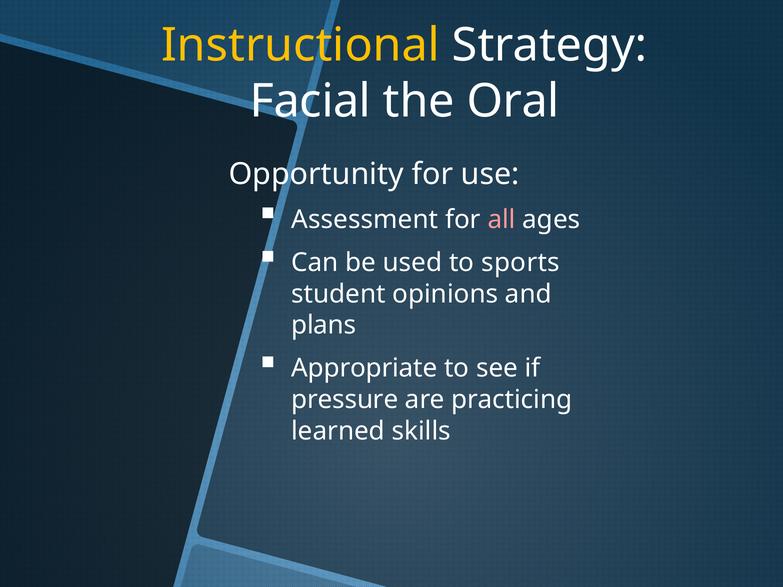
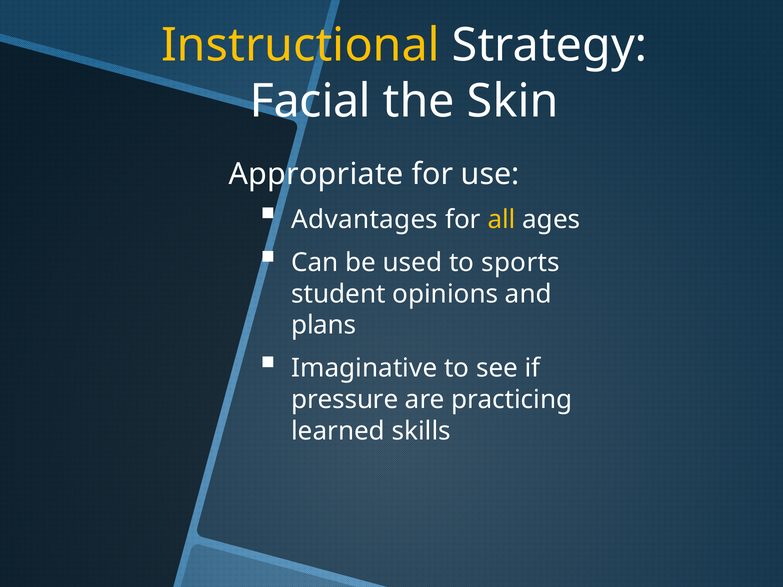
Oral: Oral -> Skin
Opportunity: Opportunity -> Appropriate
Assessment: Assessment -> Advantages
all colour: pink -> yellow
Appropriate: Appropriate -> Imaginative
